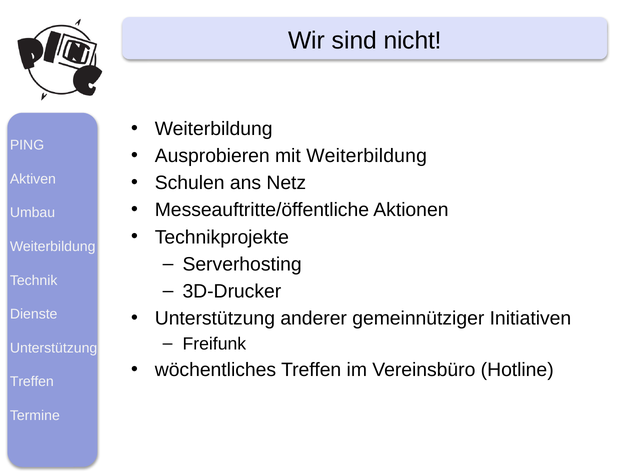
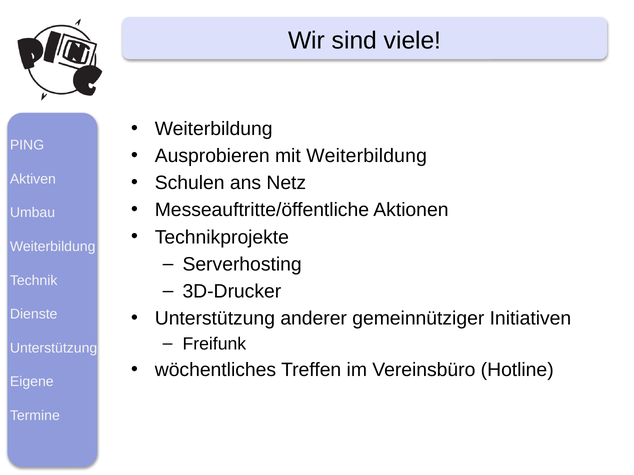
nicht: nicht -> viele
Treffen at (32, 382): Treffen -> Eigene
